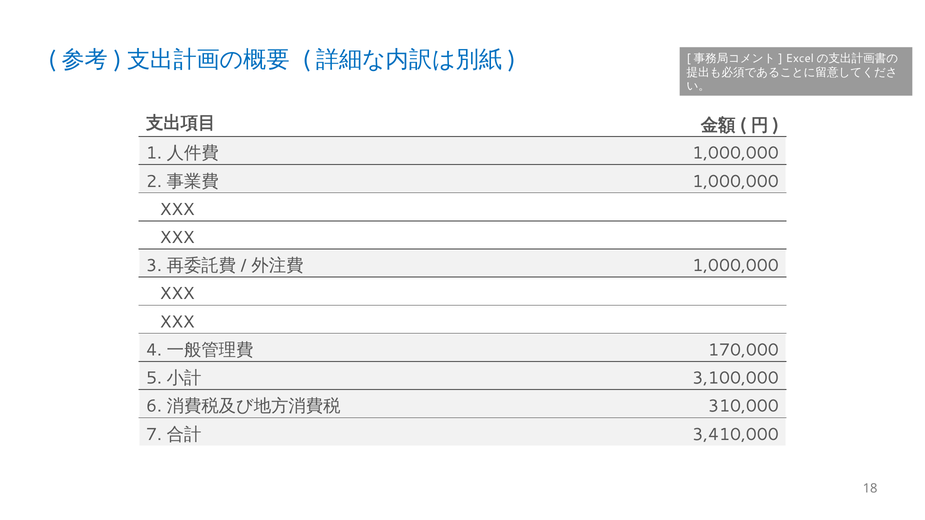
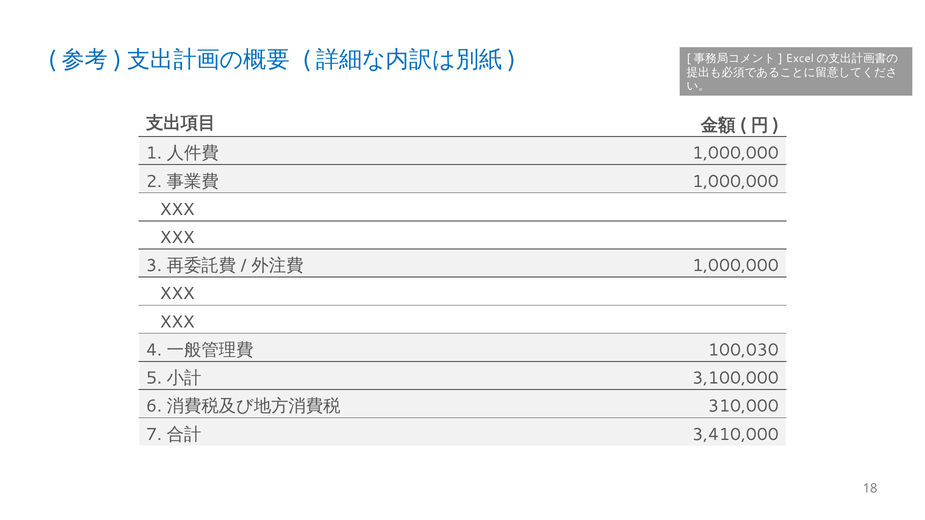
170,000: 170,000 -> 100,030
